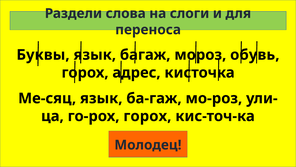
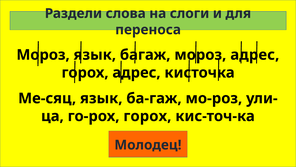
Буквы at (43, 55): Буквы -> Мороз
мороз обувь: обувь -> адрес
